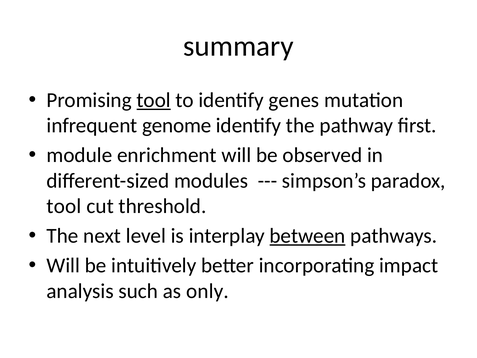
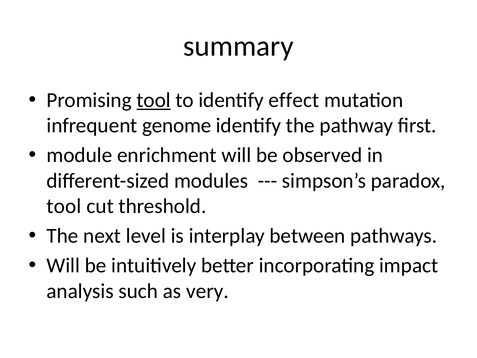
genes: genes -> effect
between underline: present -> none
only: only -> very
